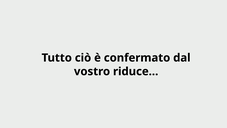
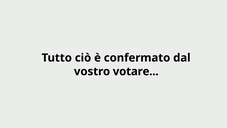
riduce: riduce -> votare
